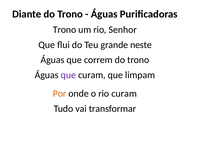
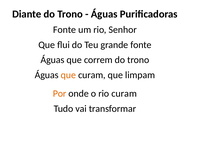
Trono at (65, 30): Trono -> Fonte
grande neste: neste -> fonte
que at (68, 75) colour: purple -> orange
